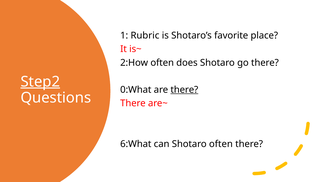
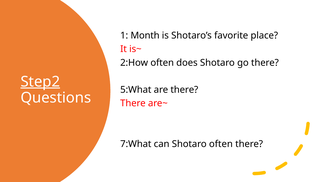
Rubric: Rubric -> Month
0:What: 0:What -> 5:What
there at (184, 90) underline: present -> none
6:What: 6:What -> 7:What
